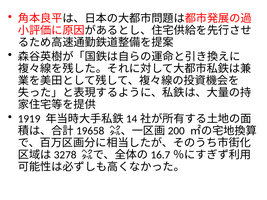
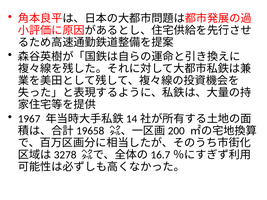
1919: 1919 -> 1967
